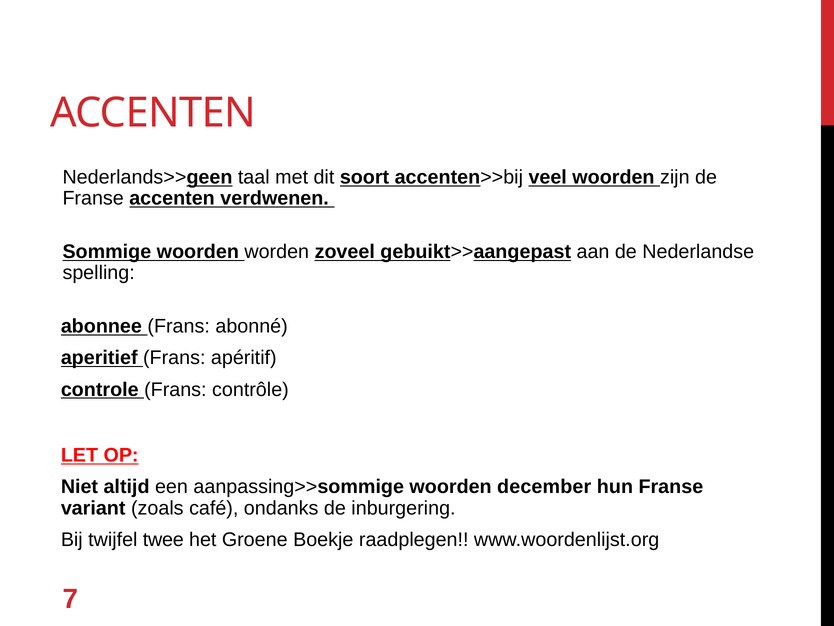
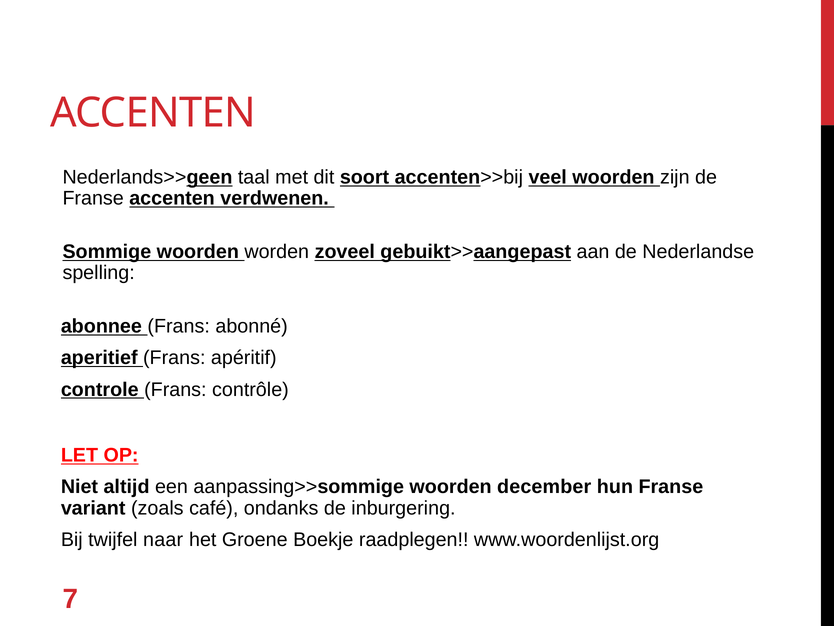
twee: twee -> naar
